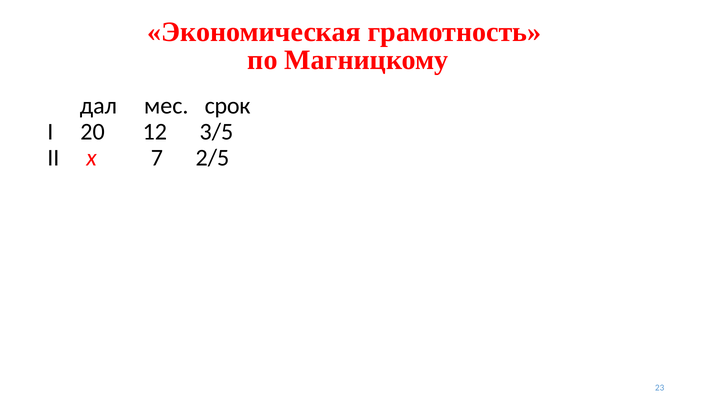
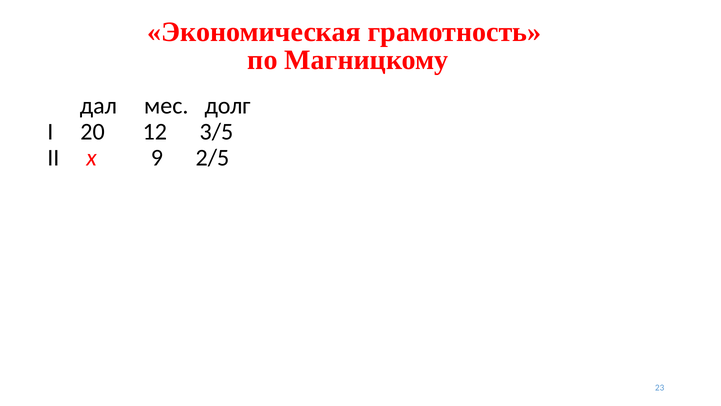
срок: срок -> долг
7: 7 -> 9
